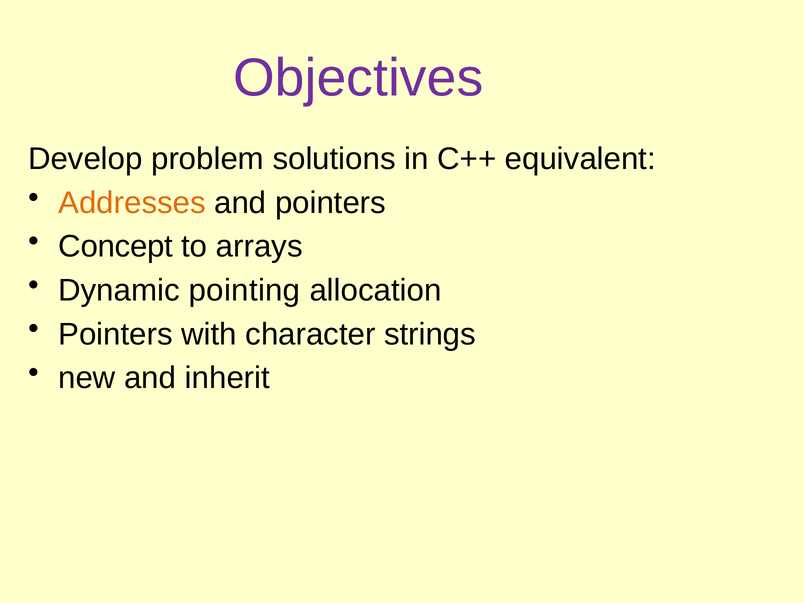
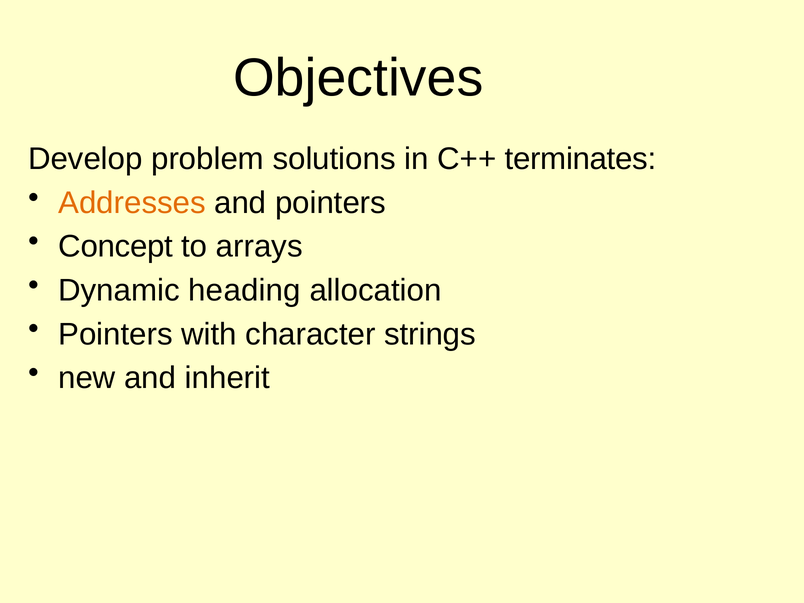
Objectives colour: purple -> black
equivalent: equivalent -> terminates
pointing: pointing -> heading
